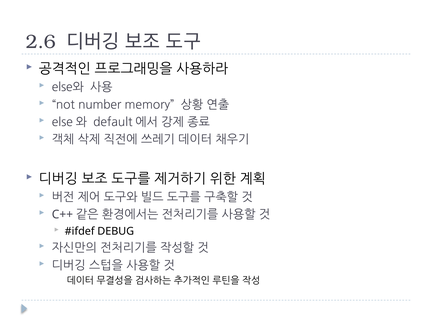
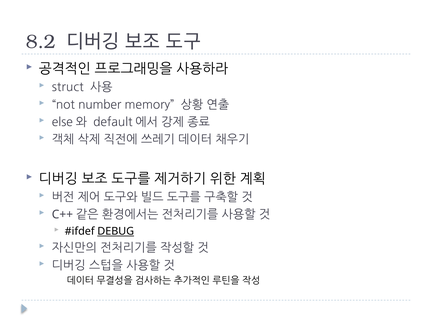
2.6: 2.6 -> 8.2
else와 at (68, 87): else와 -> struct
DEBUG underline: none -> present
